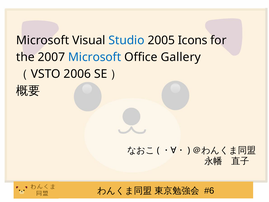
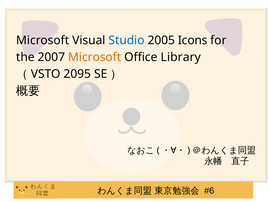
Microsoft at (95, 57) colour: blue -> orange
Gallery: Gallery -> Library
2006: 2006 -> 2095
